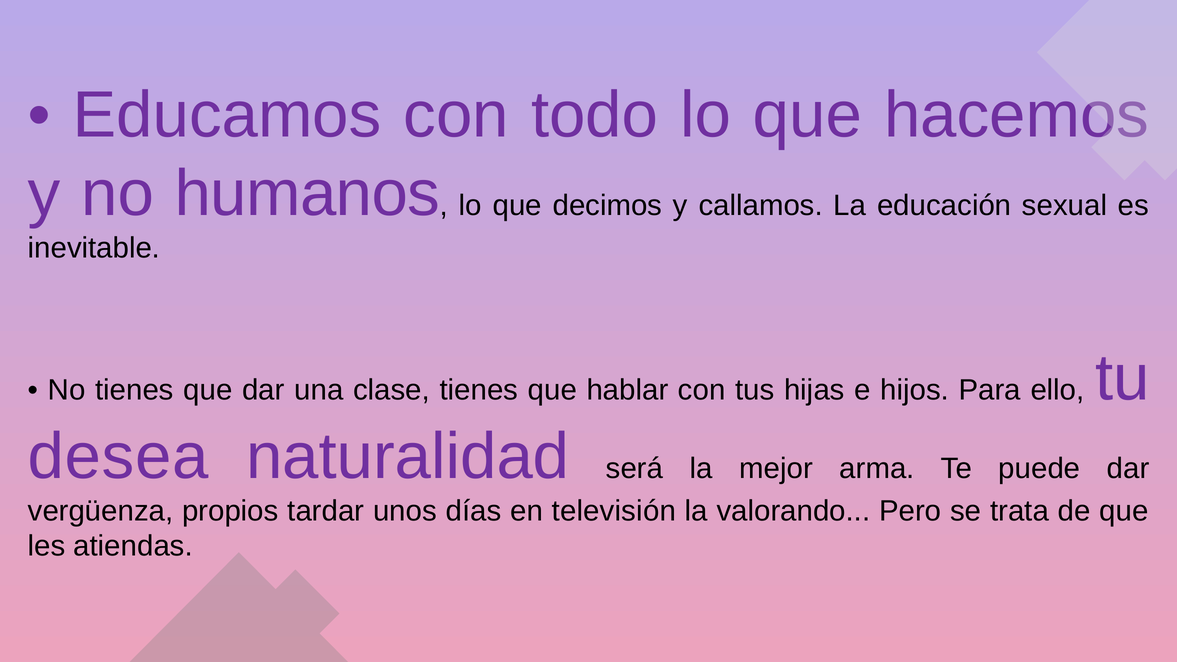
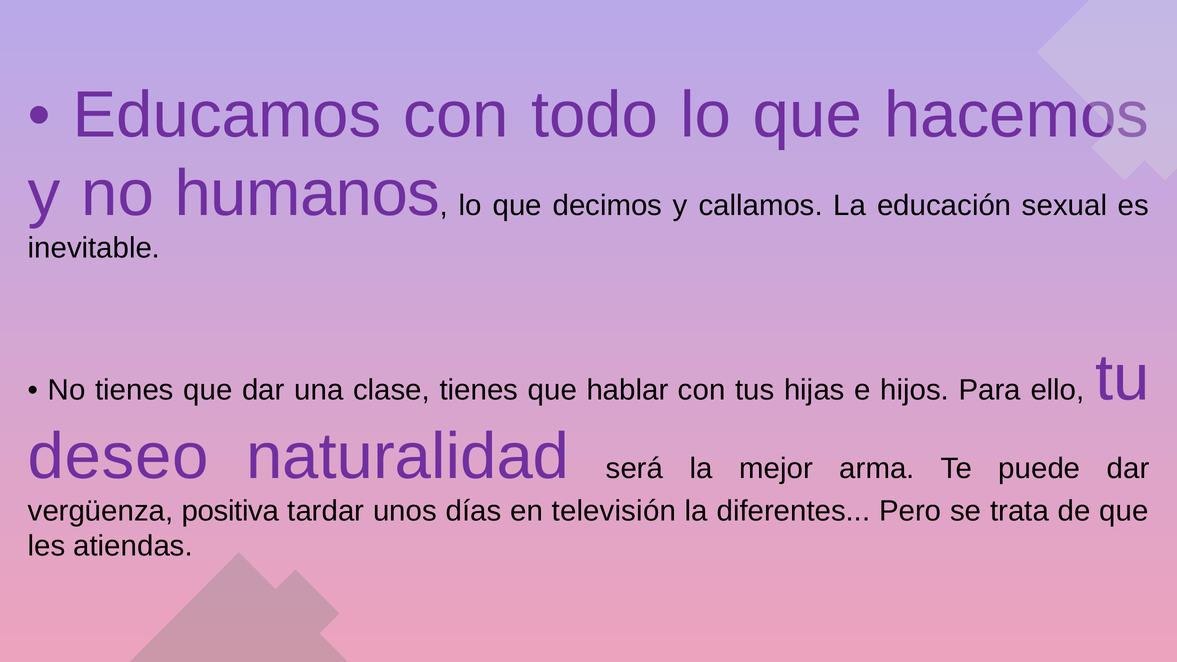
desea: desea -> deseo
propios: propios -> positiva
valorando: valorando -> diferentes
